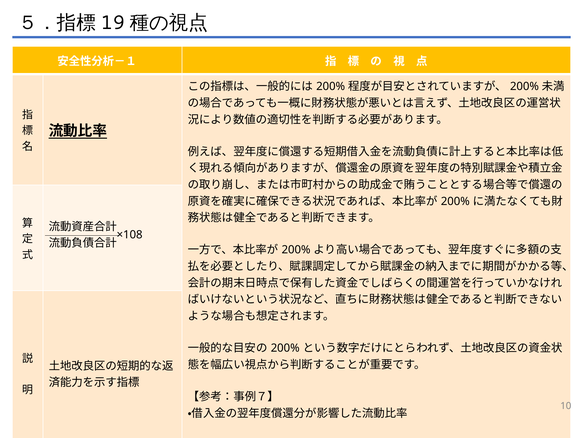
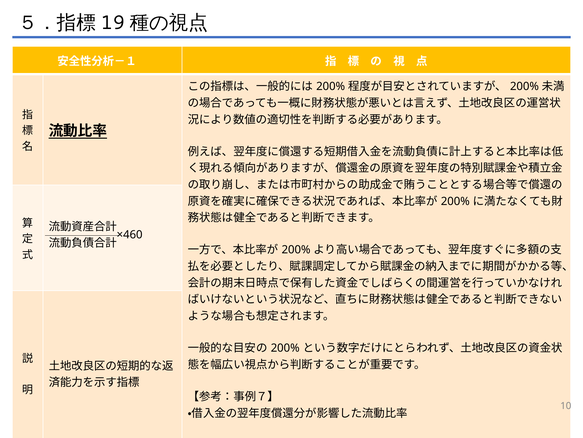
×108: ×108 -> ×460
